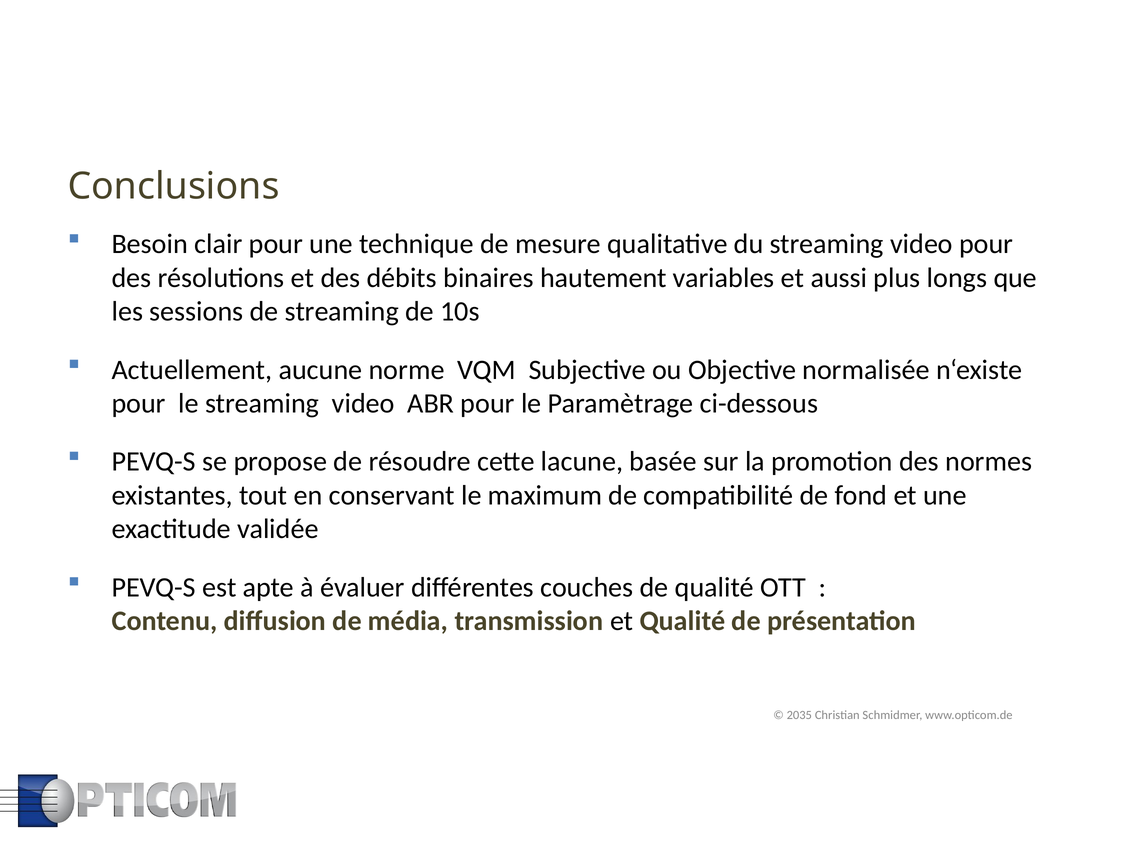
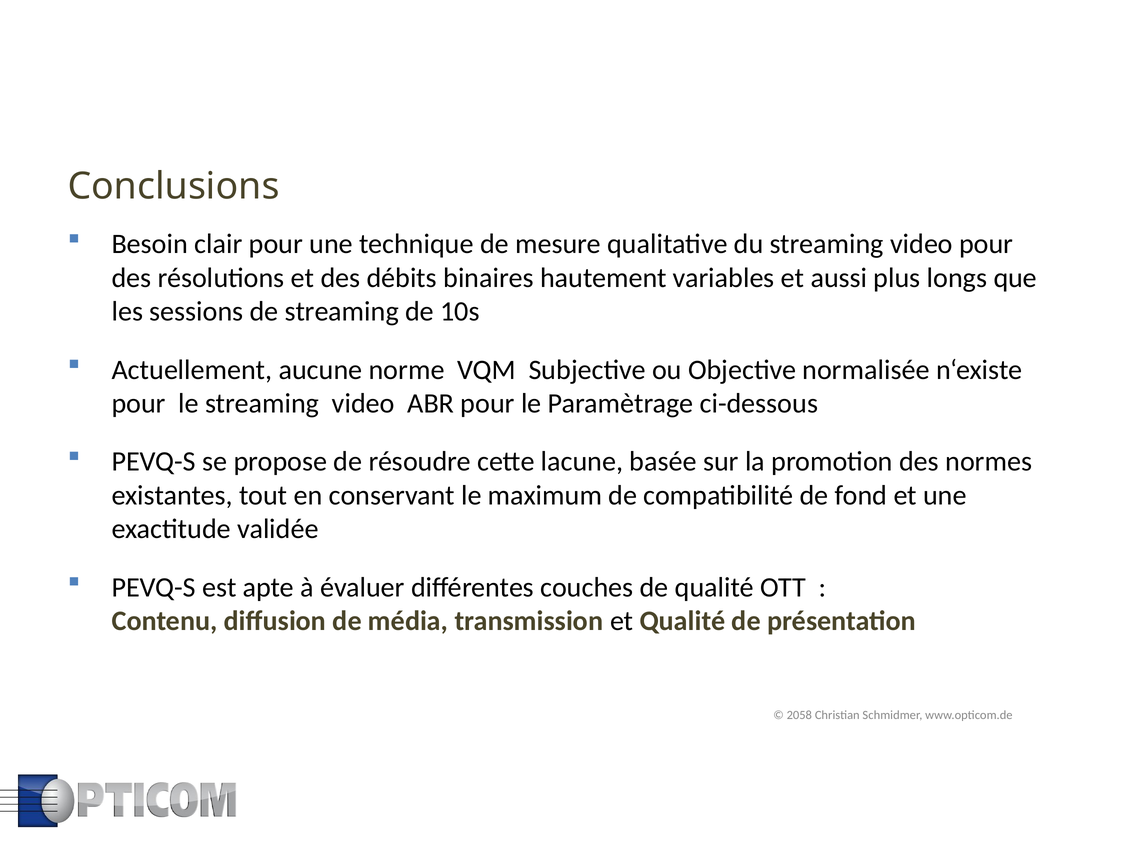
2035: 2035 -> 2058
